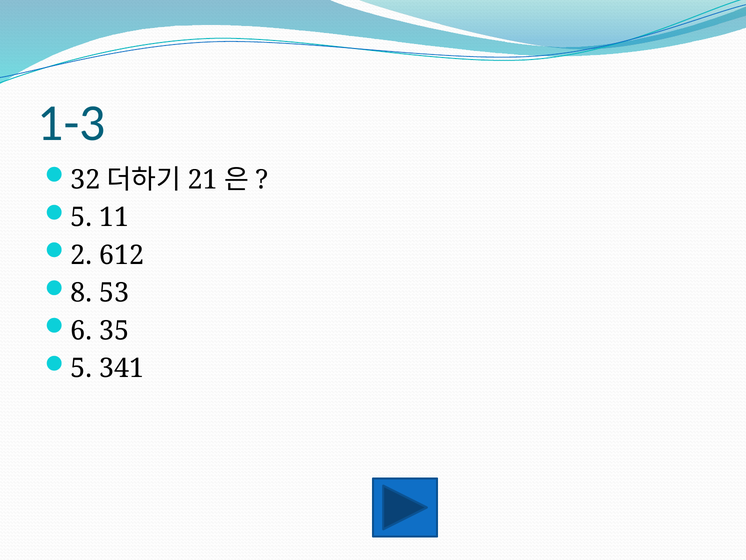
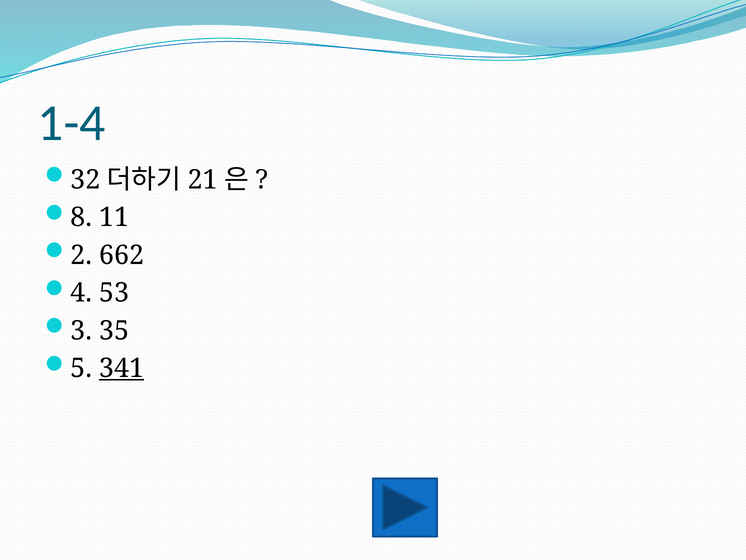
1-3: 1-3 -> 1-4
5 at (81, 217): 5 -> 8
612: 612 -> 662
8: 8 -> 4
6: 6 -> 3
341 underline: none -> present
